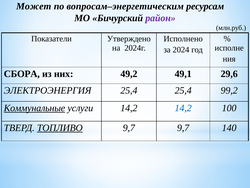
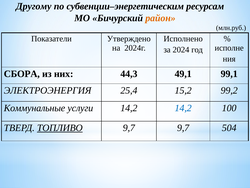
Может: Может -> Другому
вопросам–энергетическим: вопросам–энергетическим -> субвенции–энергетическим
район colour: purple -> orange
49,2: 49,2 -> 44,3
29,6: 29,6 -> 99,1
25,4 25,4: 25,4 -> 15,2
Коммунальные underline: present -> none
140: 140 -> 504
